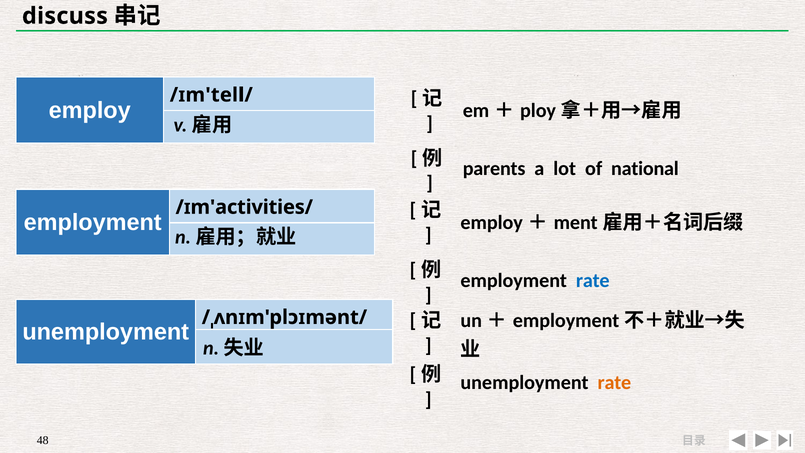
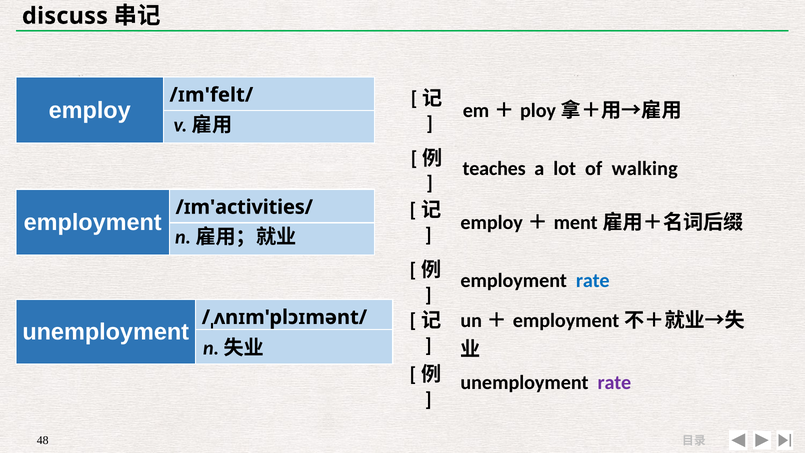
/ɪm'tell/: /ɪm'tell/ -> /ɪm'felt/
parents: parents -> teaches
national: national -> walking
rate at (614, 382) colour: orange -> purple
